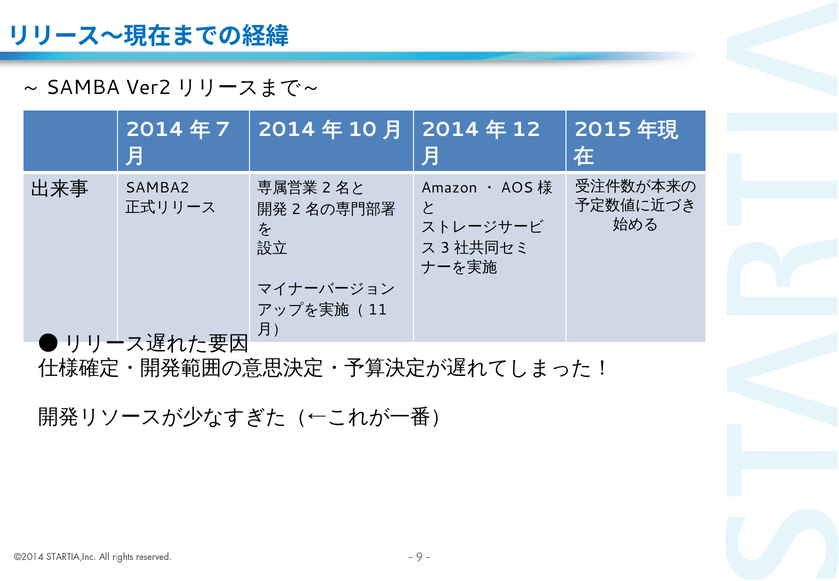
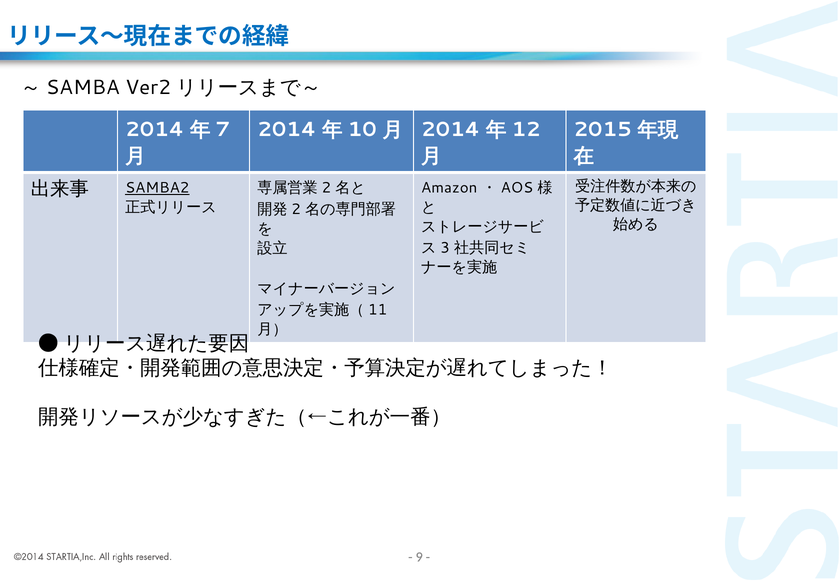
SAMBA2 underline: none -> present
